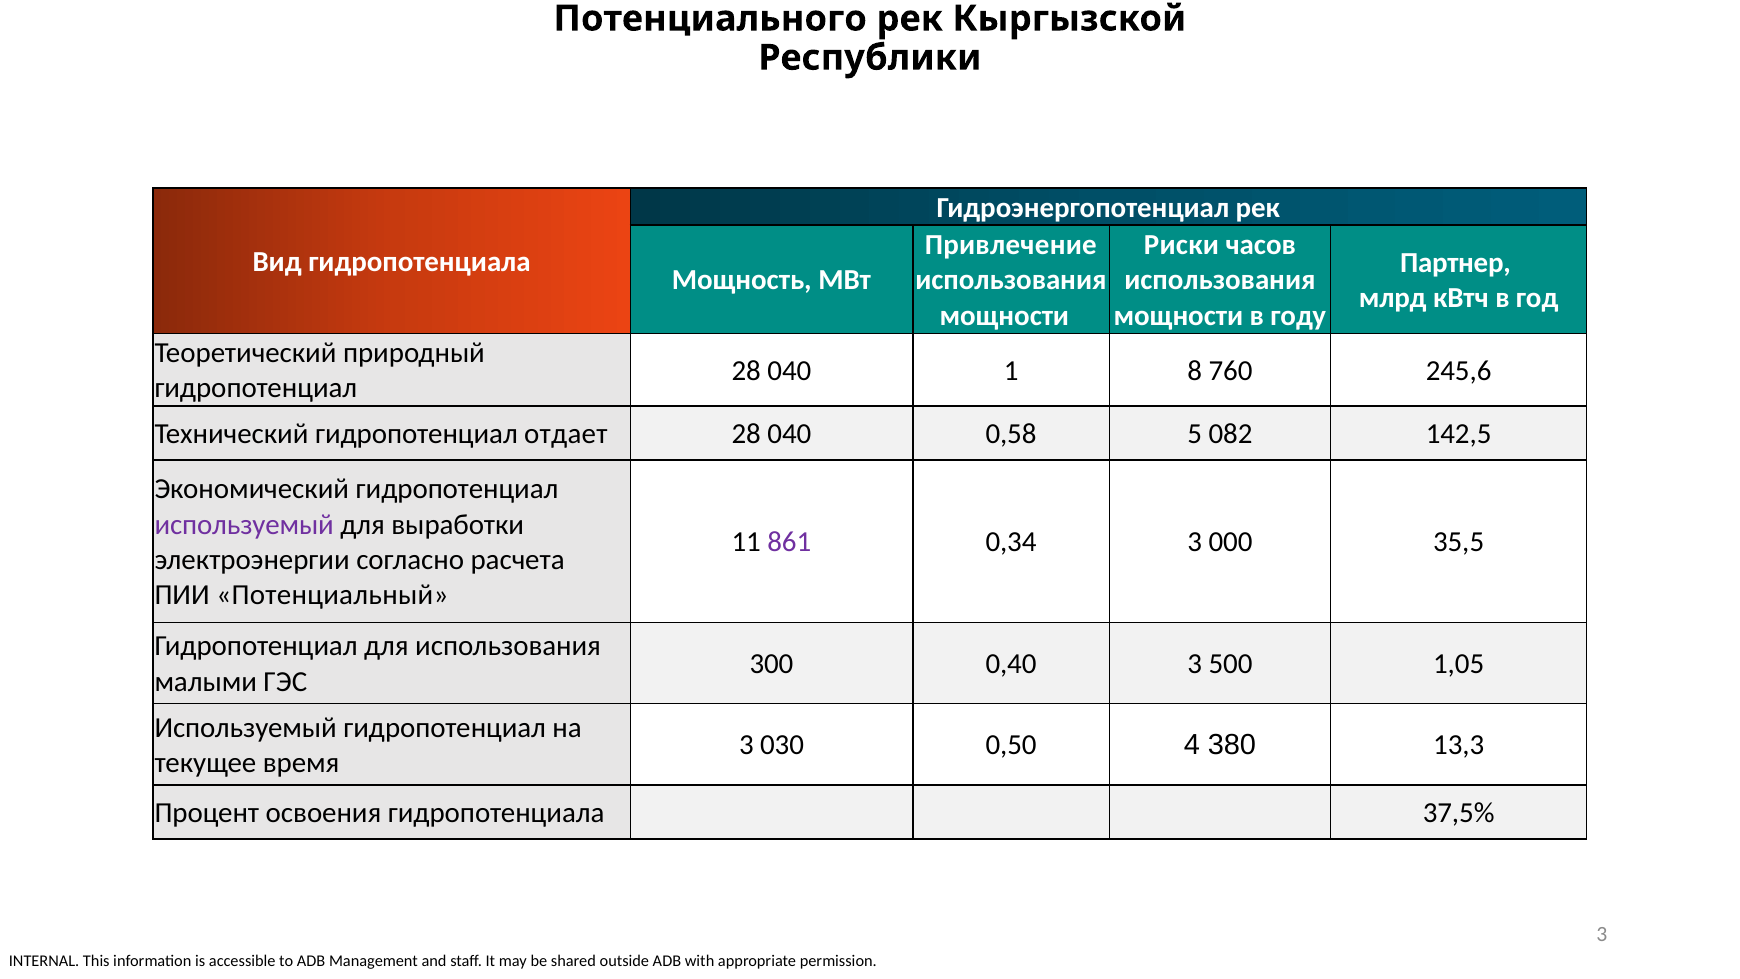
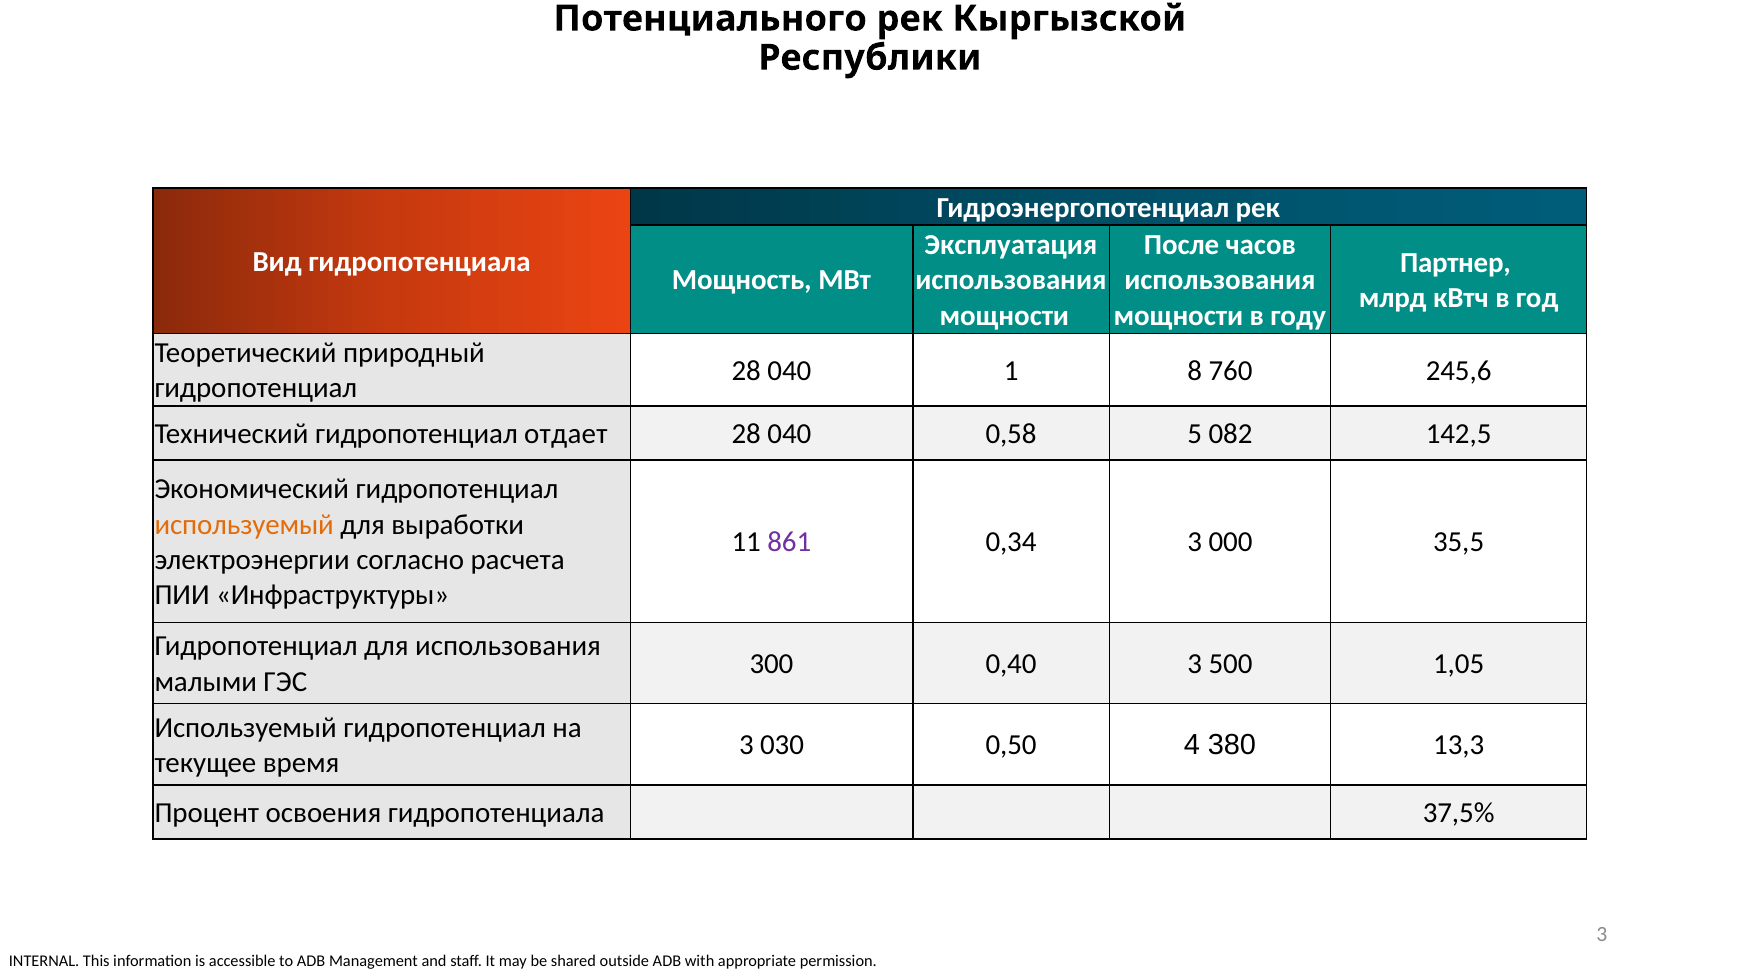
Привлечение: Привлечение -> Эксплуатация
Риски: Риски -> После
используемый at (244, 524) colour: purple -> orange
Потенциальный: Потенциальный -> Инфраструктуры
